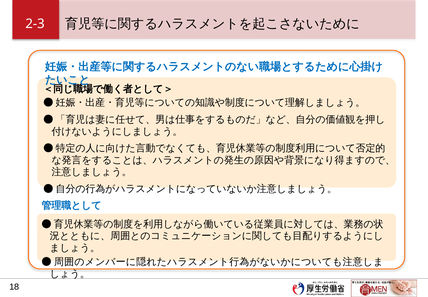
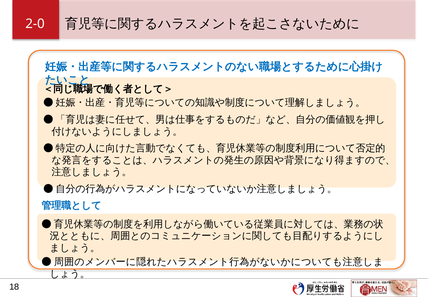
2-3: 2-3 -> 2-0
